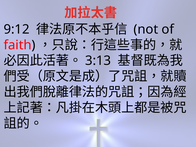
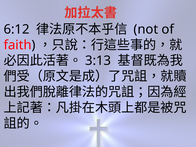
9:12: 9:12 -> 6:12
